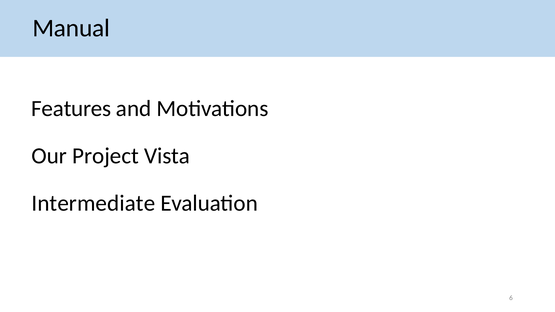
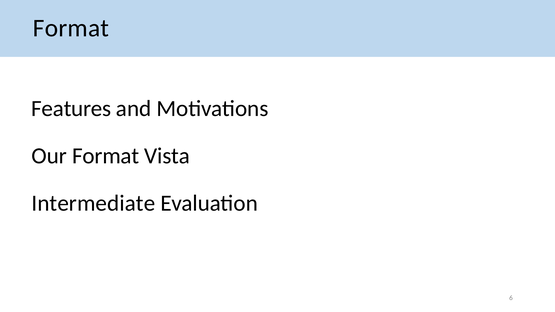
Manual at (71, 28): Manual -> Format
Our Project: Project -> Format
